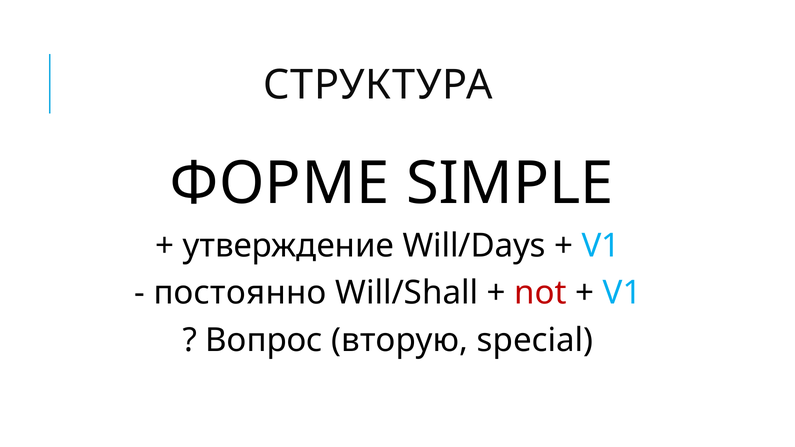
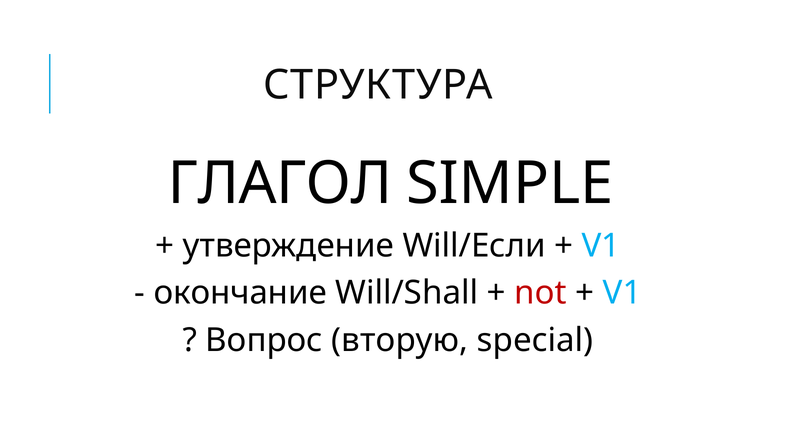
ФОРМЕ: ФОРМЕ -> ГЛАГОЛ
Will/Days: Will/Days -> Will/Если
постоянно: постоянно -> окончание
